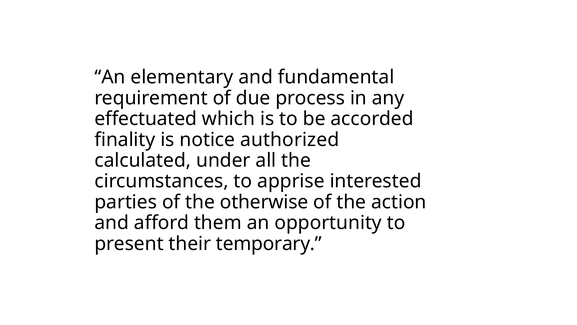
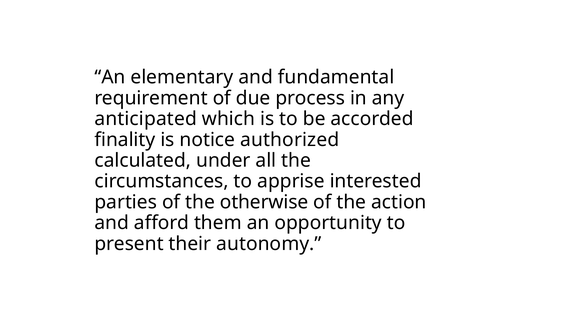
effectuated: effectuated -> anticipated
temporary: temporary -> autonomy
